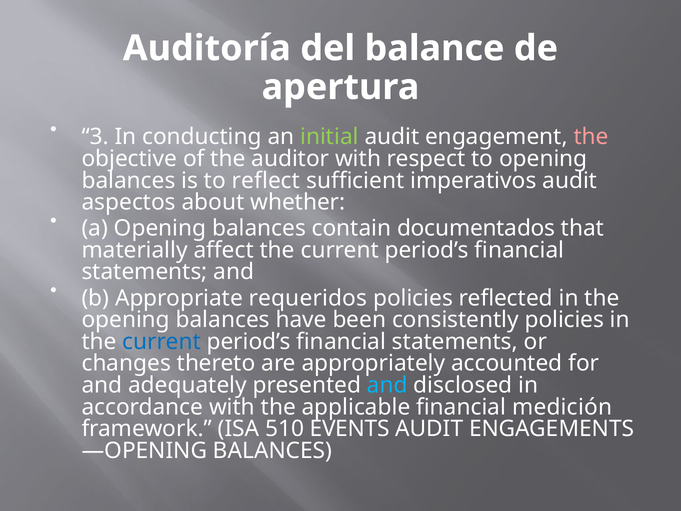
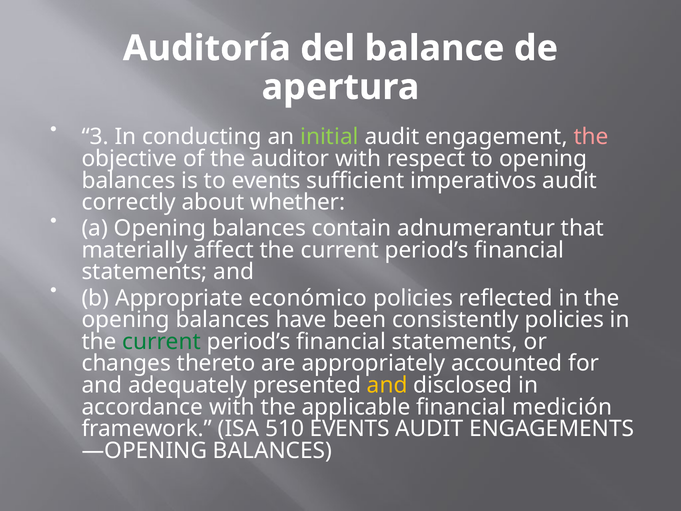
to reflect: reflect -> events
aspectos: aspectos -> correctly
documentados: documentados -> adnumerantur
requeridos: requeridos -> económico
current at (162, 341) colour: blue -> green
and at (387, 385) colour: light blue -> yellow
